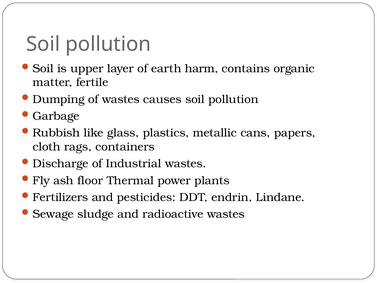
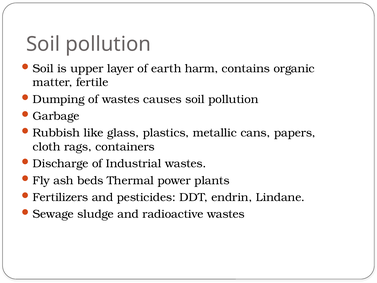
floor: floor -> beds
